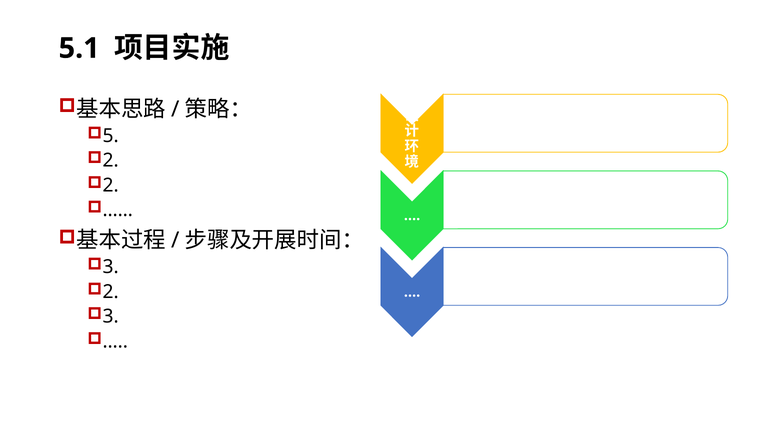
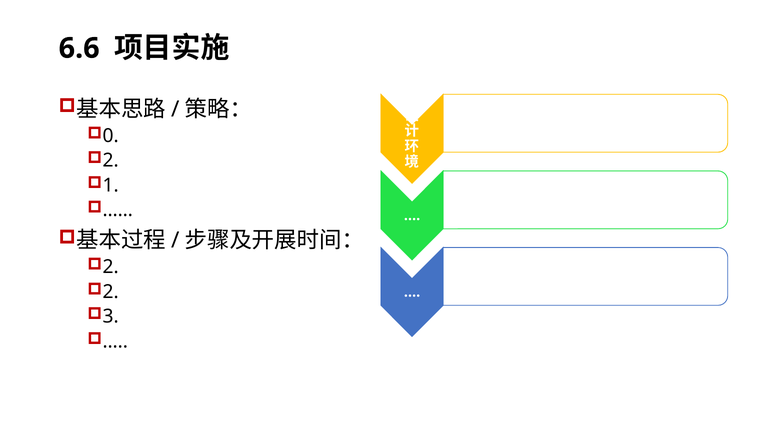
5.1: 5.1 -> 6.6
5: 5 -> 0
2 at (111, 185): 2 -> 1
3 at (111, 267): 3 -> 2
